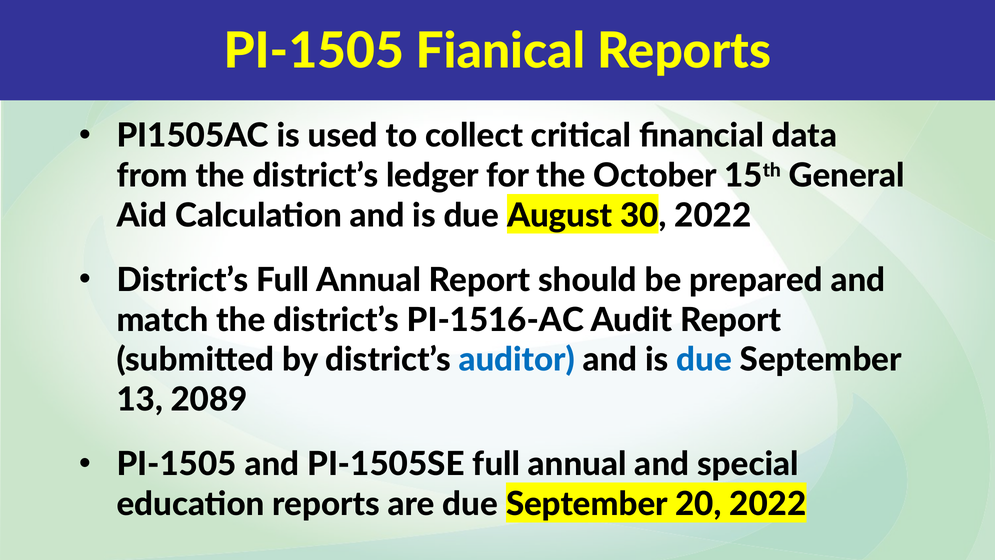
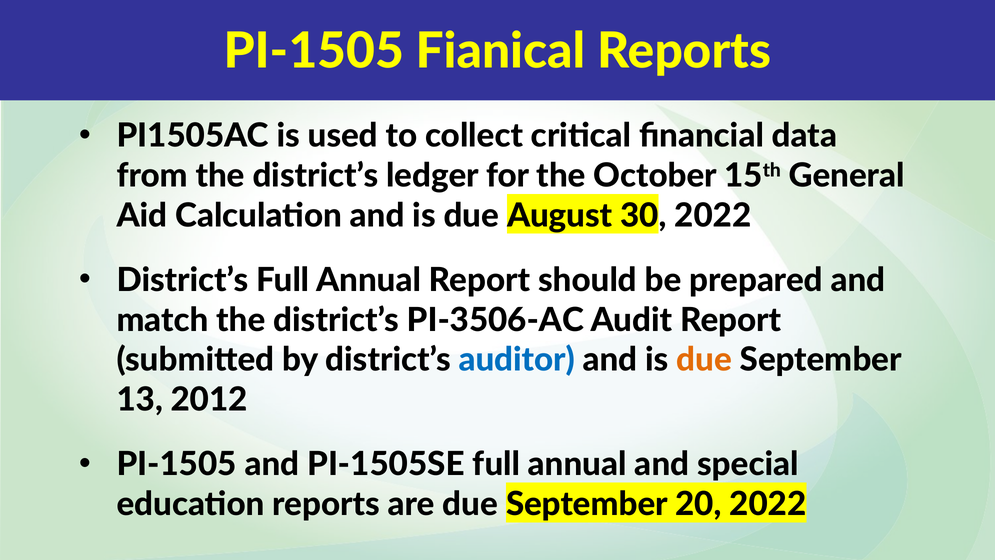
PI-1516-AC: PI-1516-AC -> PI-3506-AC
due at (704, 360) colour: blue -> orange
2089: 2089 -> 2012
